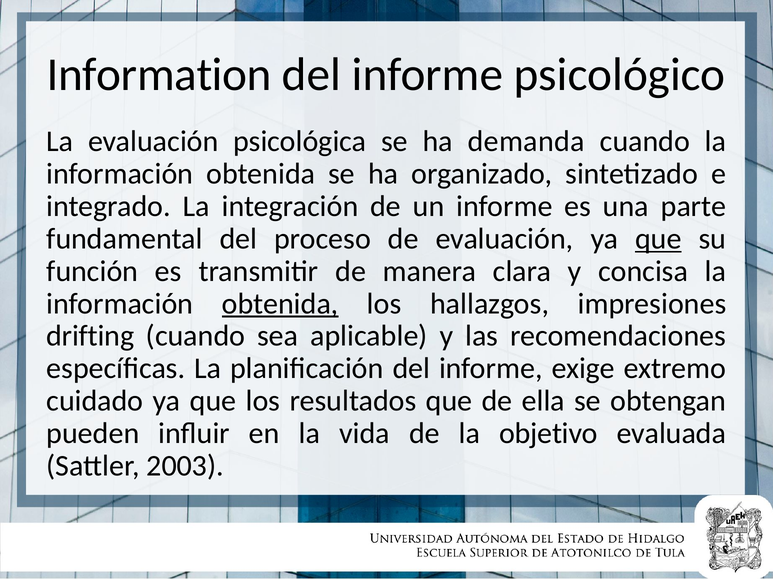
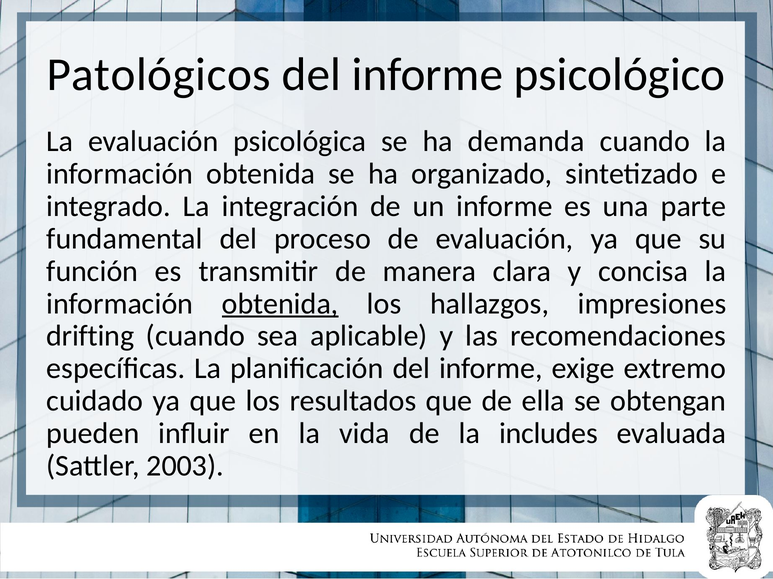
Information: Information -> Patológicos
que at (658, 239) underline: present -> none
objetivo: objetivo -> includes
